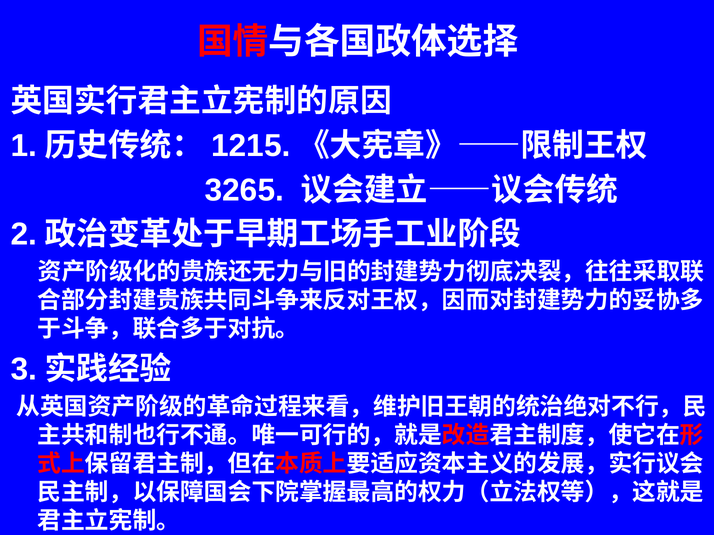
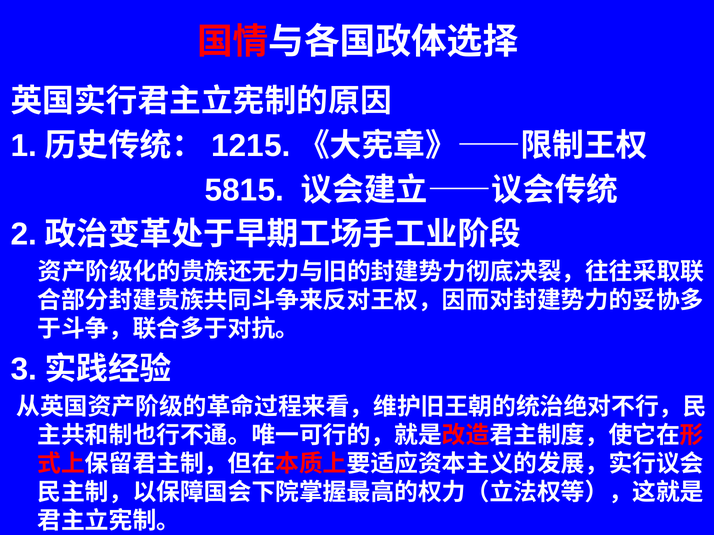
3265: 3265 -> 5815
